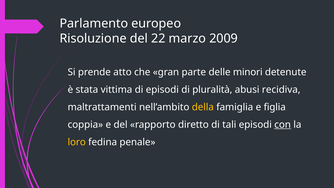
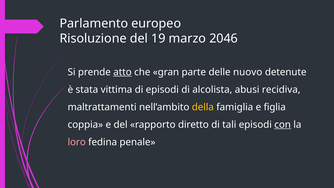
22: 22 -> 19
2009: 2009 -> 2046
atto underline: none -> present
minori: minori -> nuovo
pluralità: pluralità -> alcolista
loro colour: yellow -> pink
